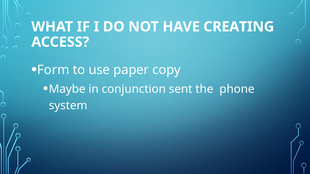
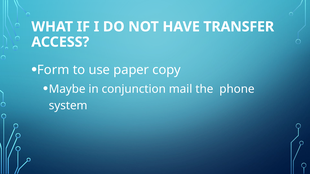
CREATING: CREATING -> TRANSFER
sent: sent -> mail
